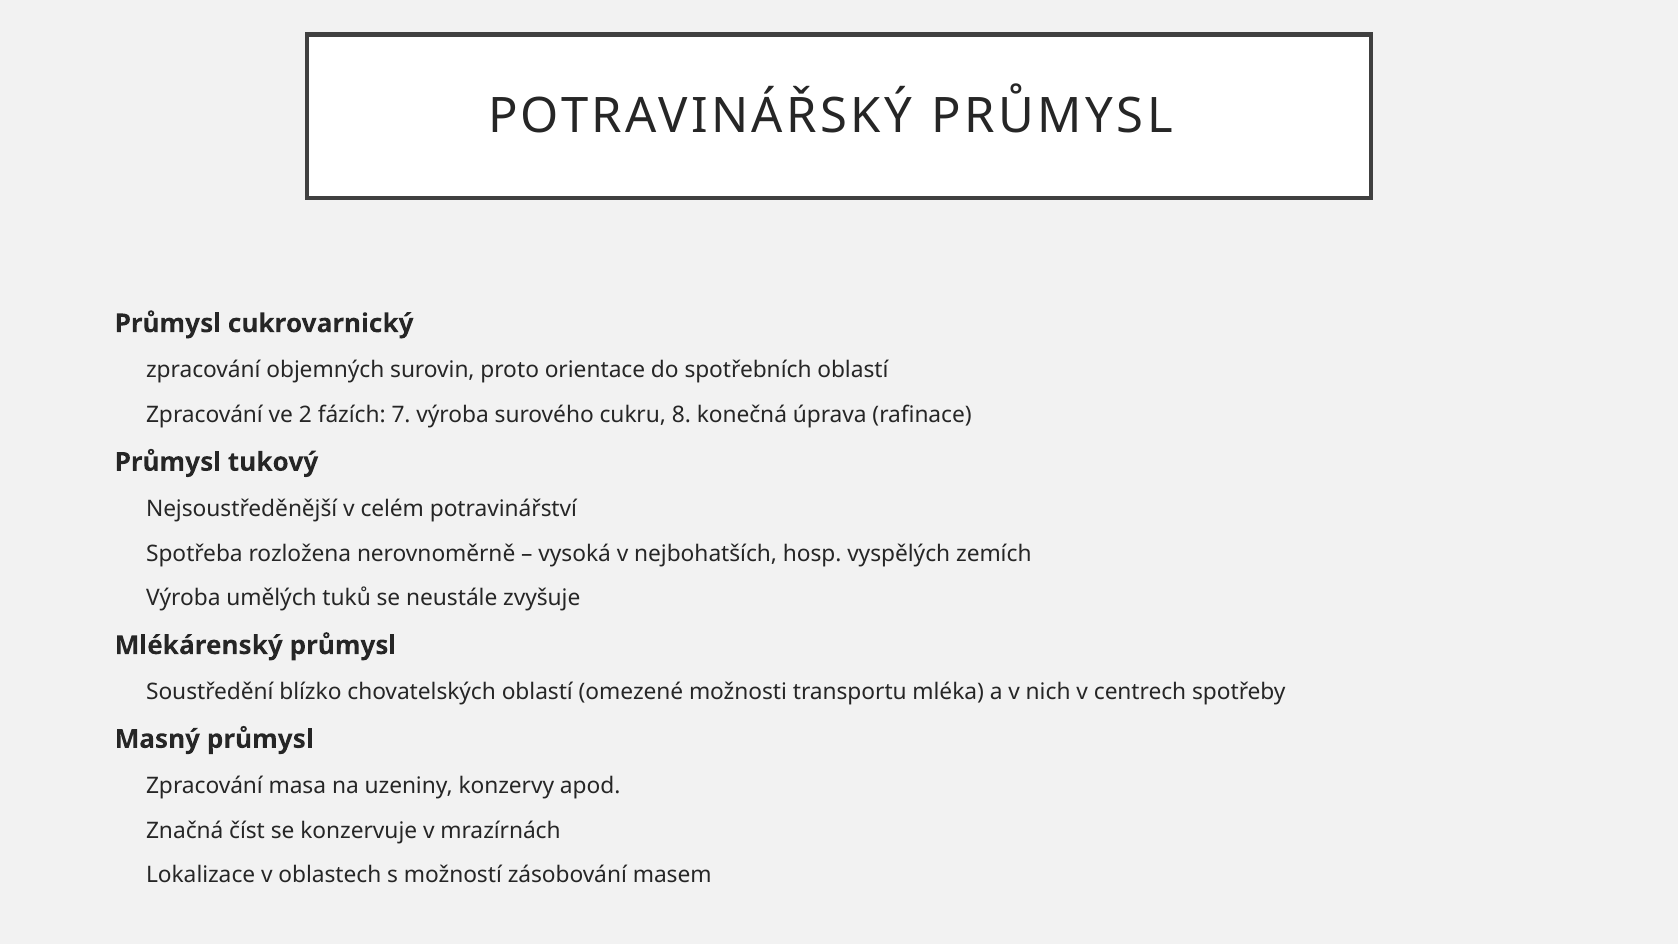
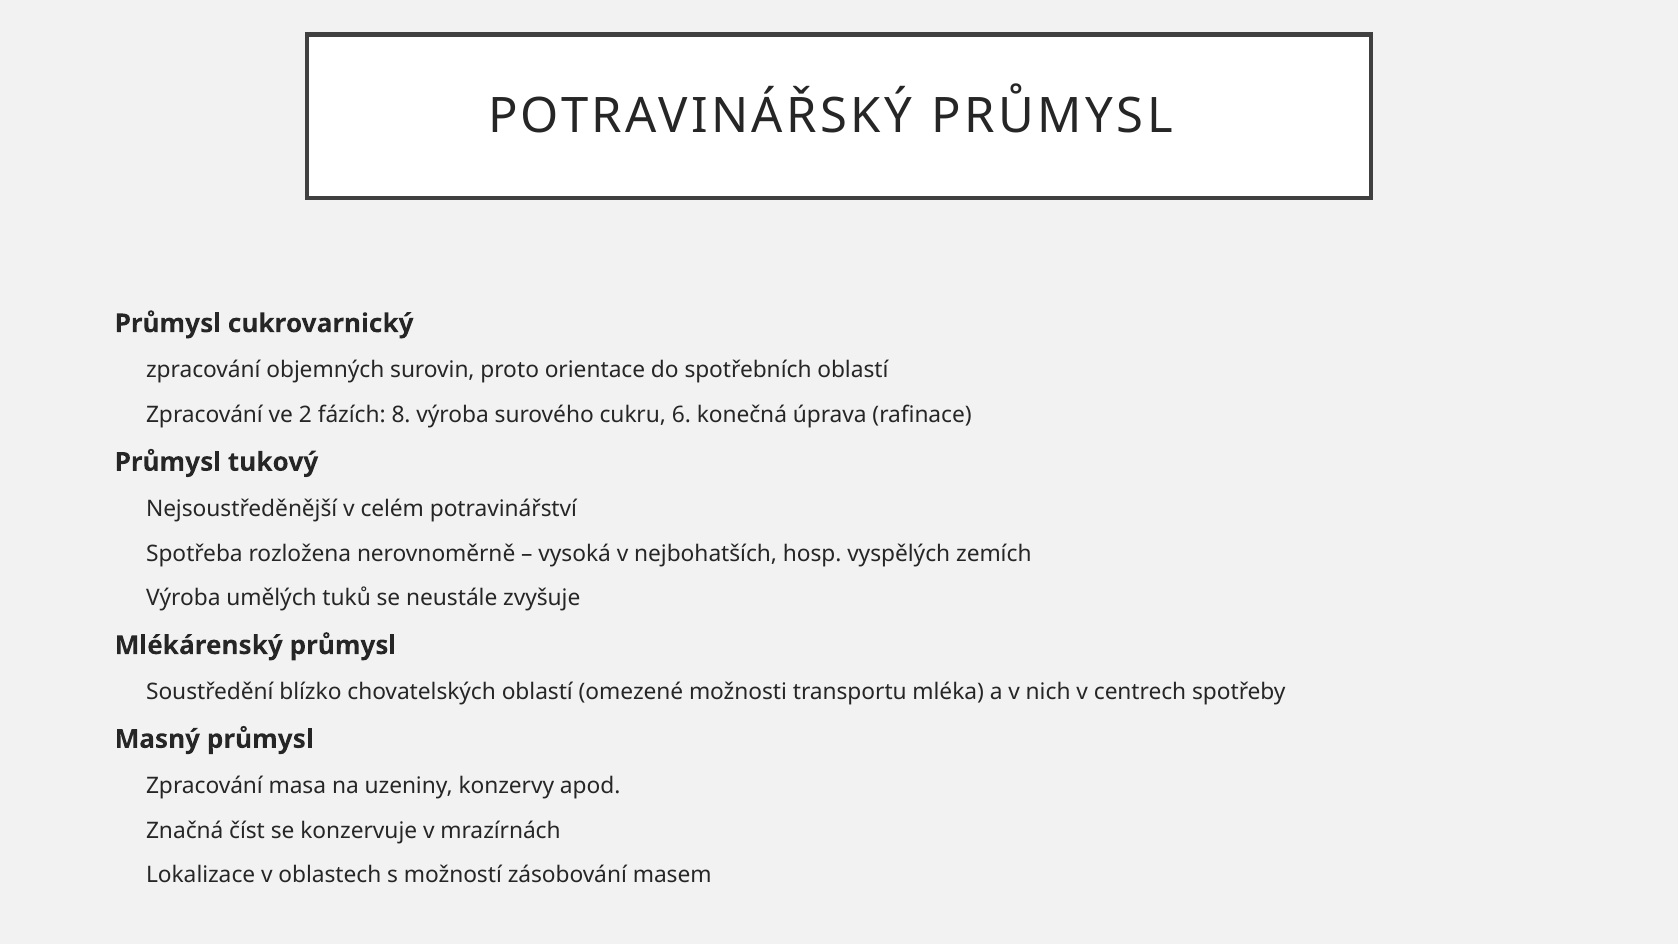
7: 7 -> 8
8: 8 -> 6
